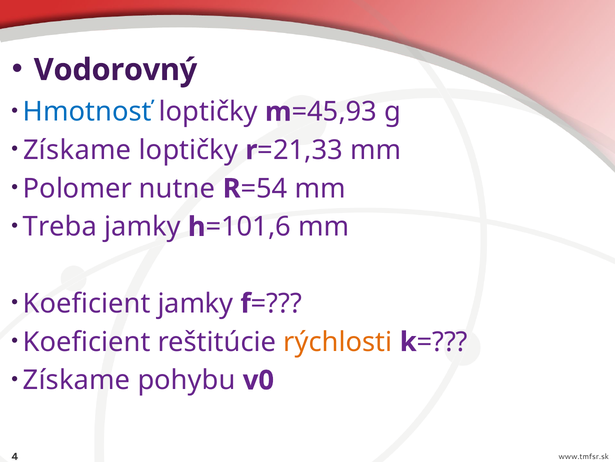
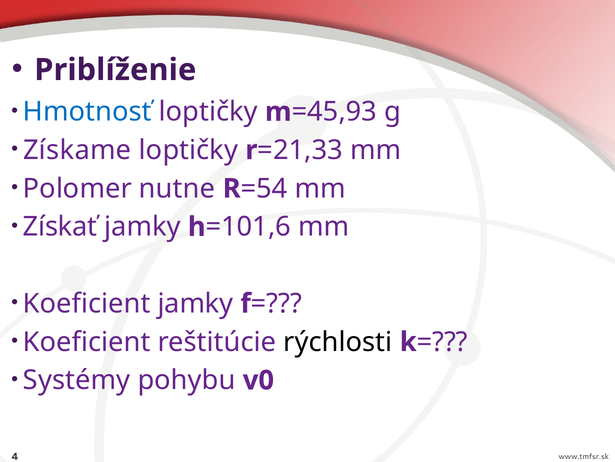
Vodorovný: Vodorovný -> Priblíženie
Treba: Treba -> Získať
rýchlosti colour: orange -> black
Získame at (77, 380): Získame -> Systémy
